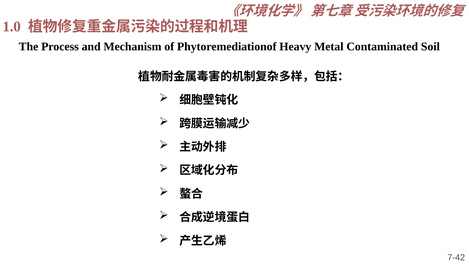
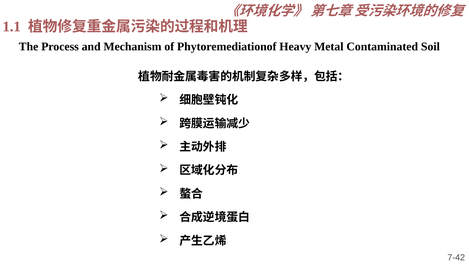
1.0: 1.0 -> 1.1
